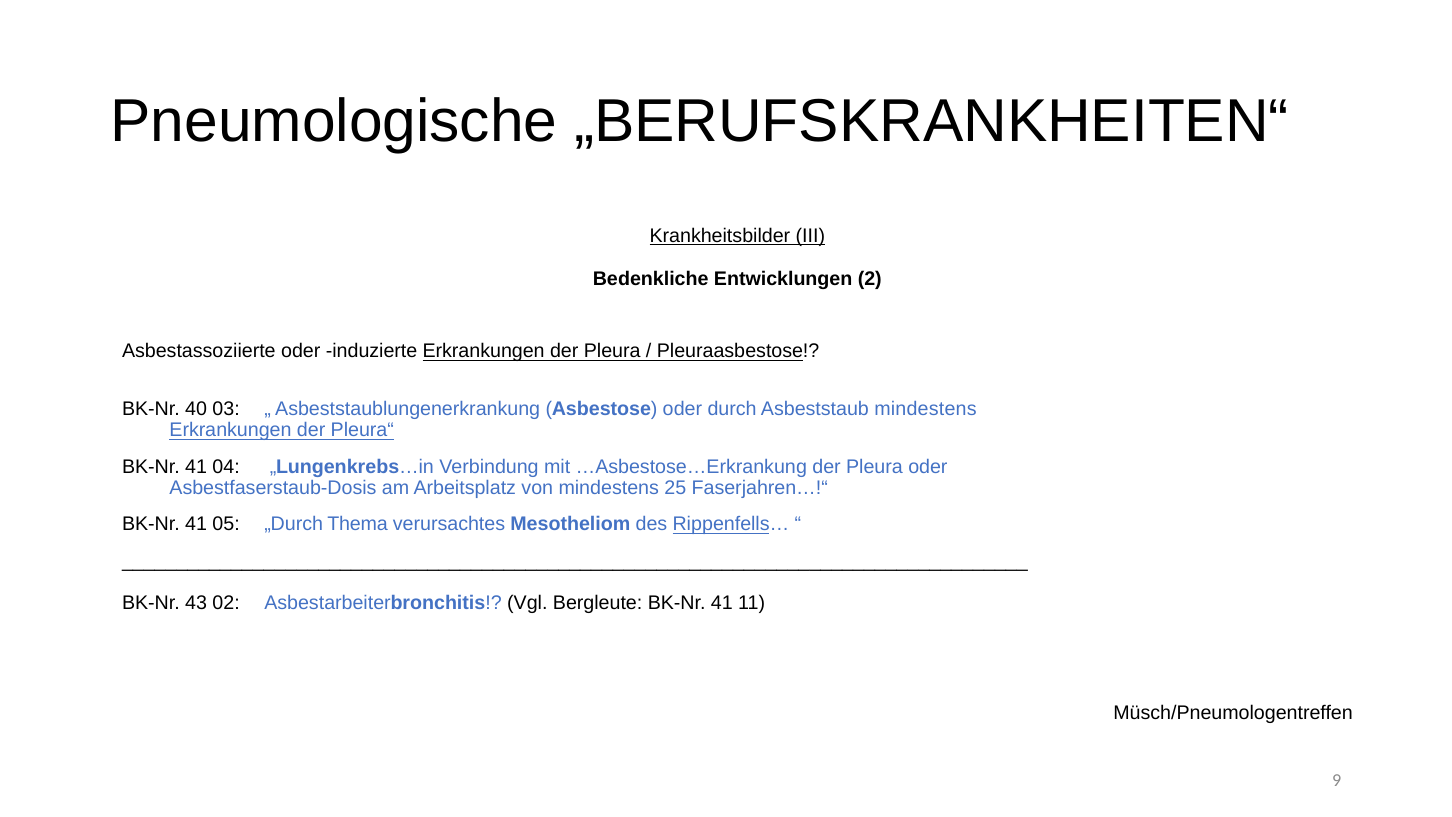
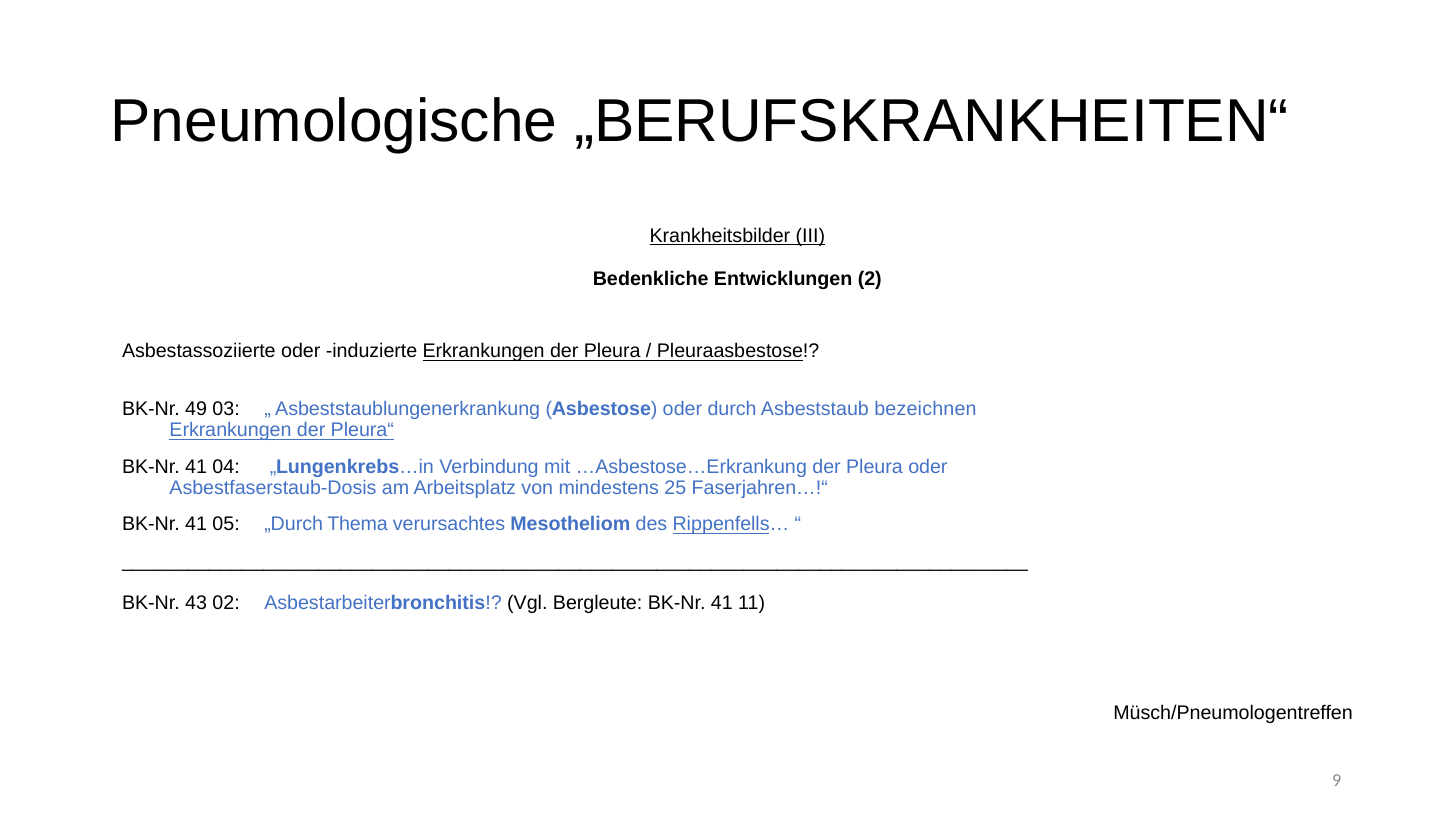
40: 40 -> 49
Asbeststaub mindestens: mindestens -> bezeichnen
